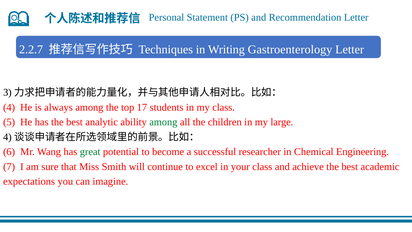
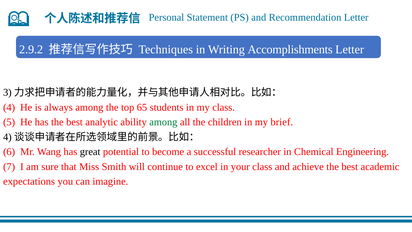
2.2.7: 2.2.7 -> 2.9.2
Gastroenterology: Gastroenterology -> Accomplishments
17: 17 -> 65
large: large -> brief
great colour: green -> black
